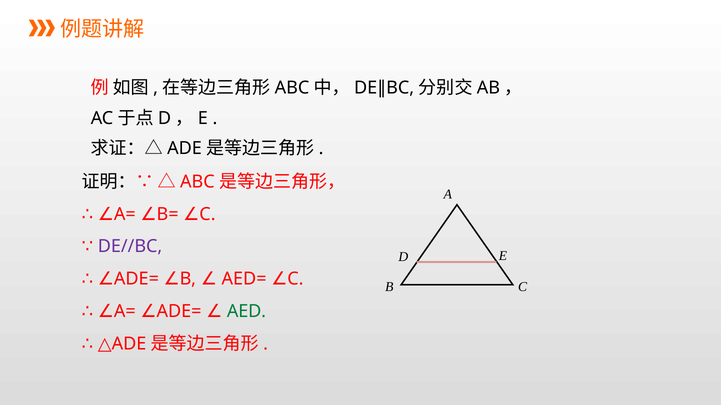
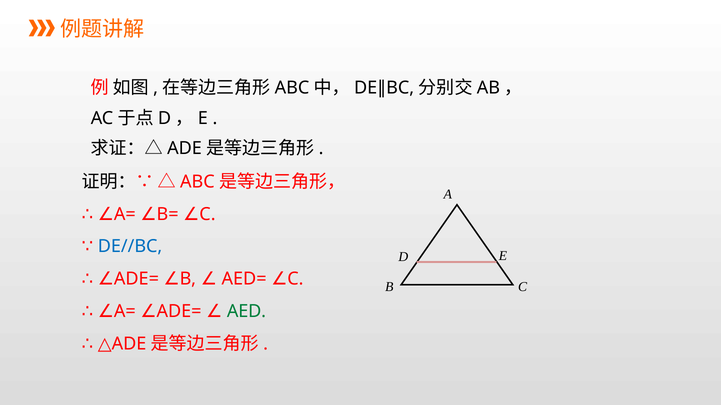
DE//BC colour: purple -> blue
